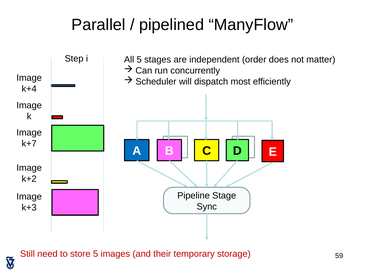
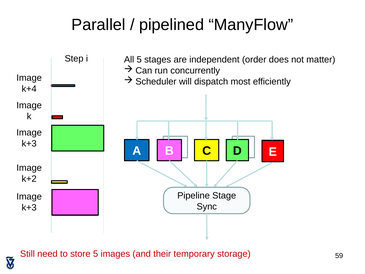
k+7 at (29, 144): k+7 -> k+3
